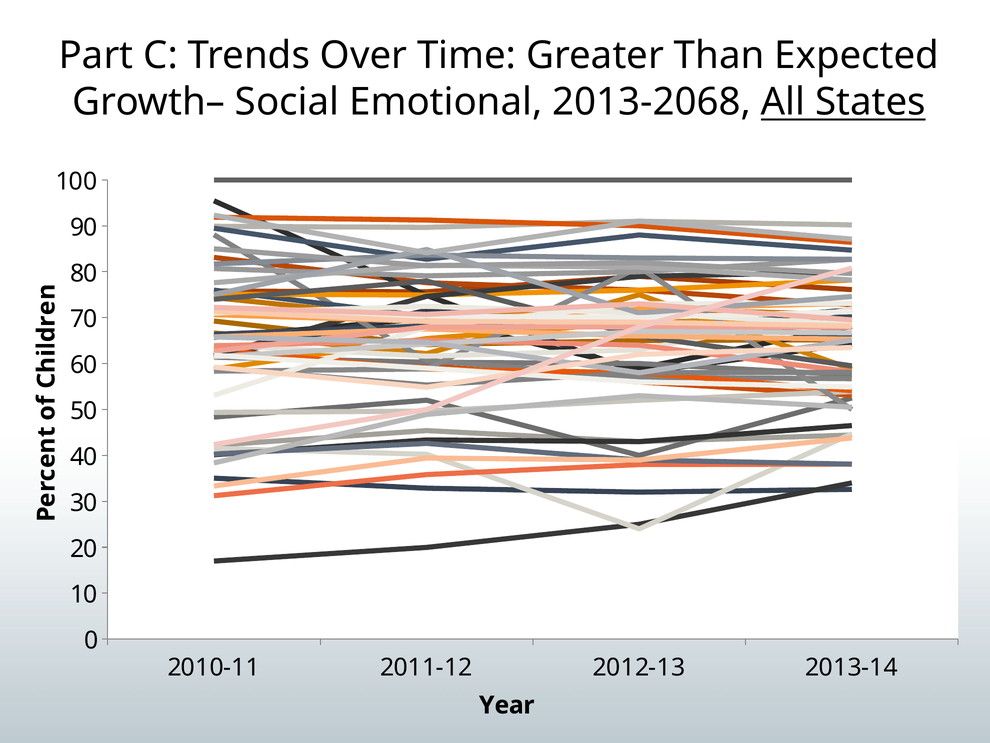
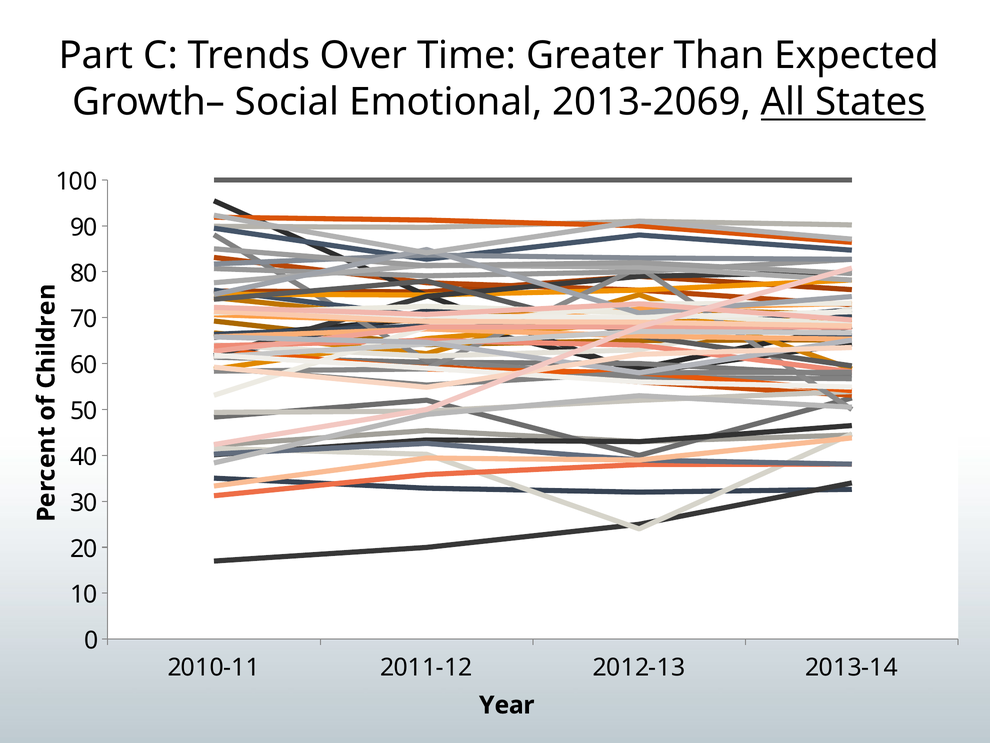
2013-2068: 2013-2068 -> 2013-2069
